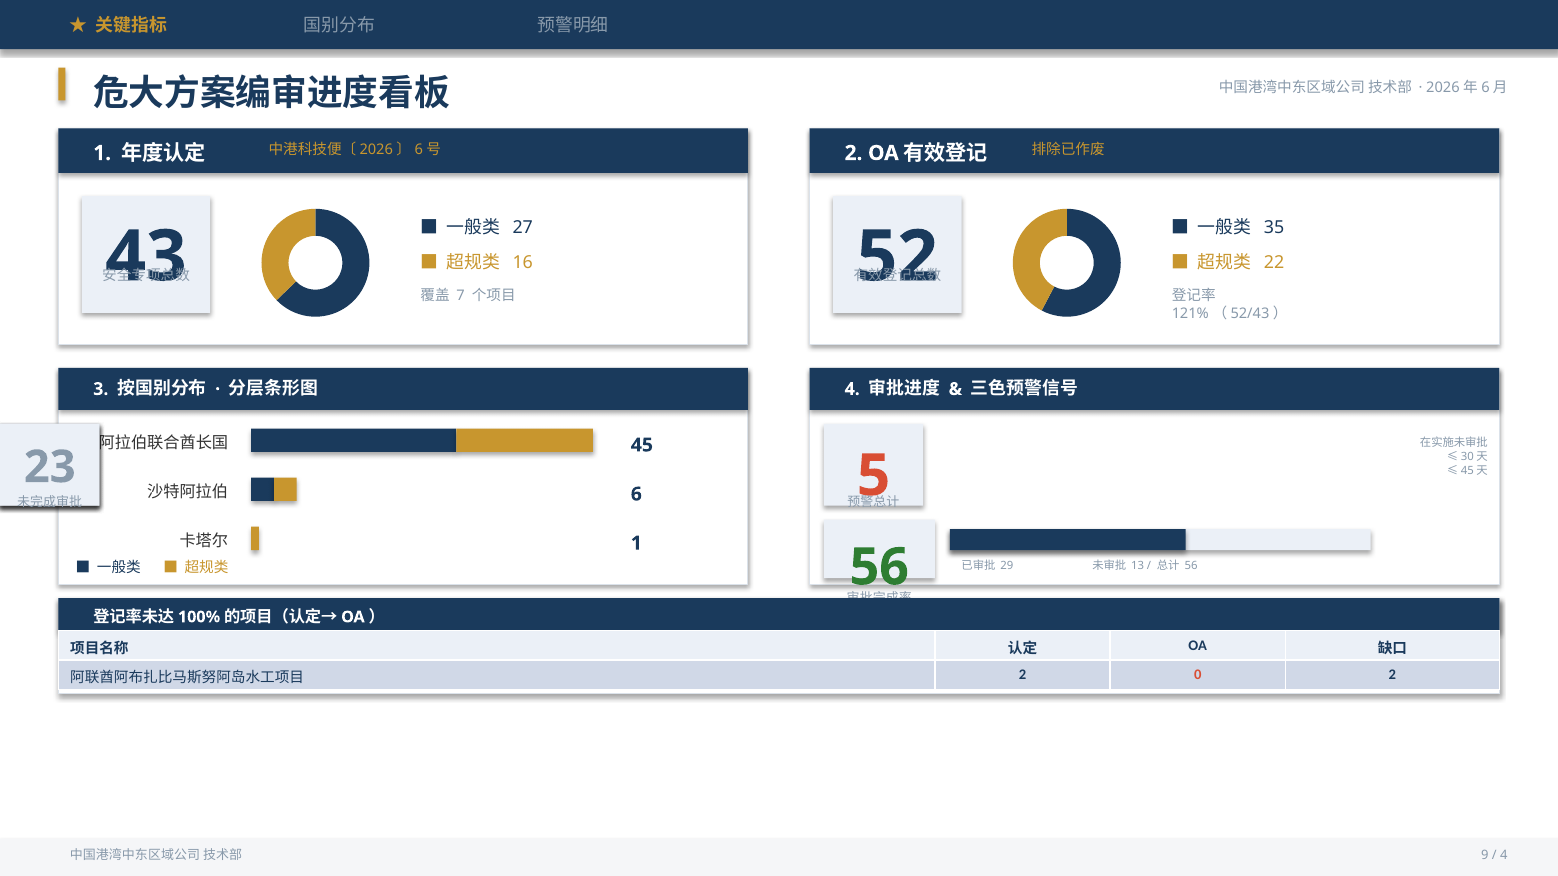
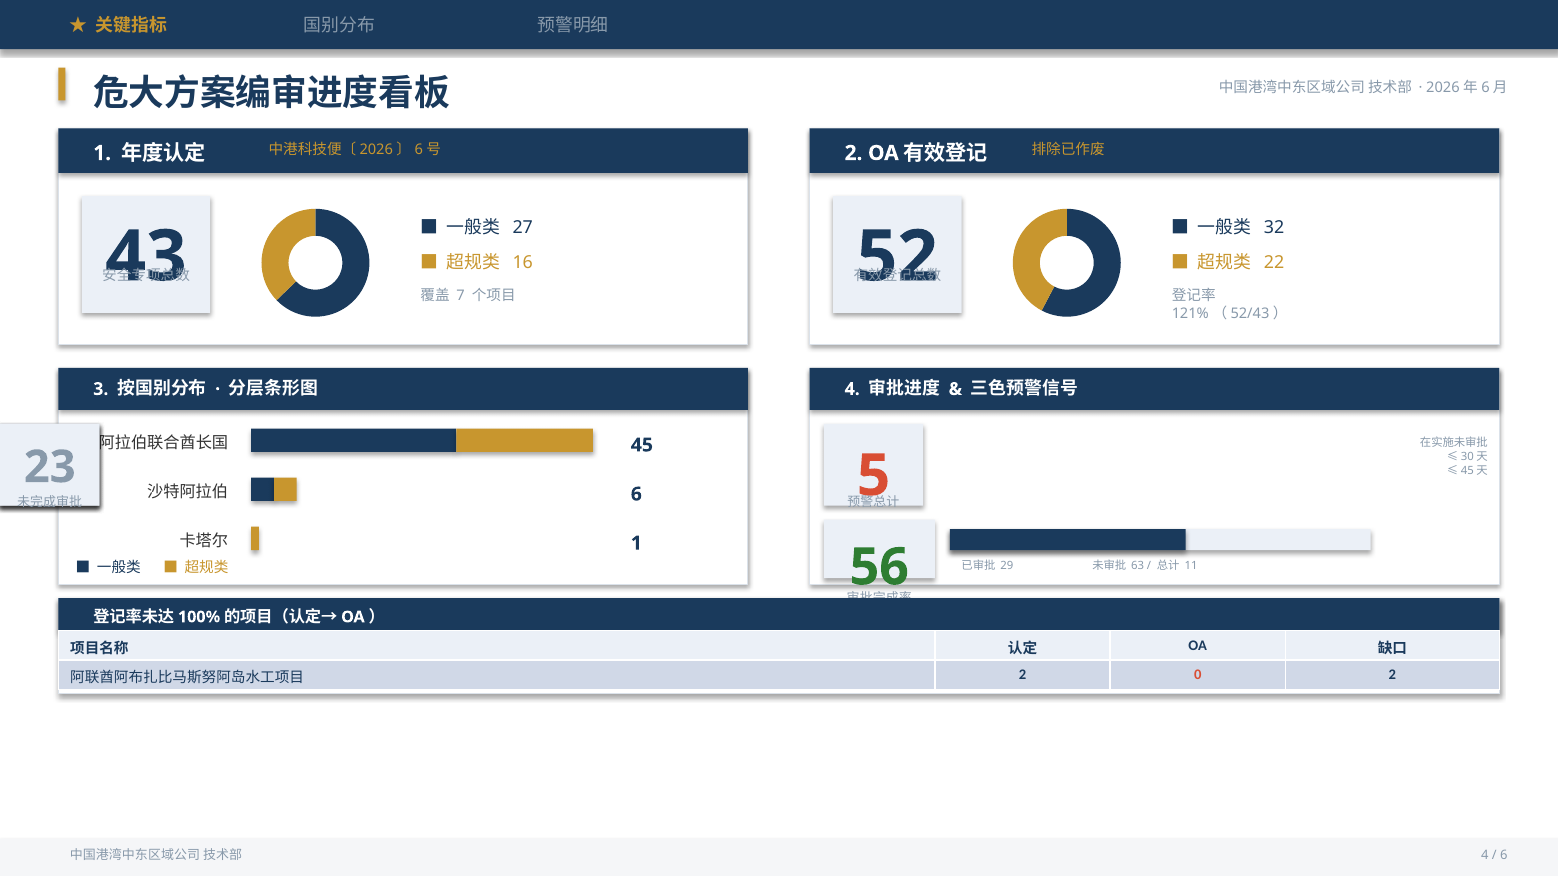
35: 35 -> 32
13: 13 -> 63
56 at (1191, 566): 56 -> 11
9 at (1485, 856): 9 -> 4
4 at (1504, 856): 4 -> 6
